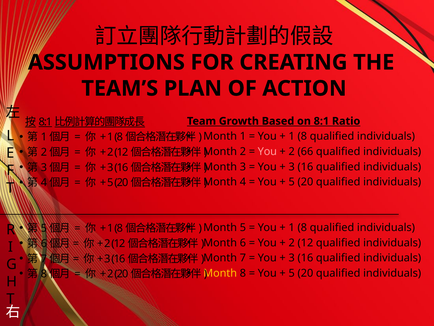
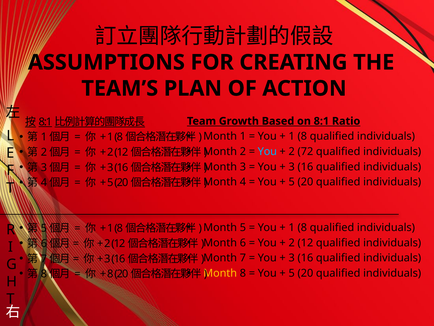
You at (267, 151) colour: pink -> light blue
66: 66 -> 72
2 at (110, 274): 2 -> 8
